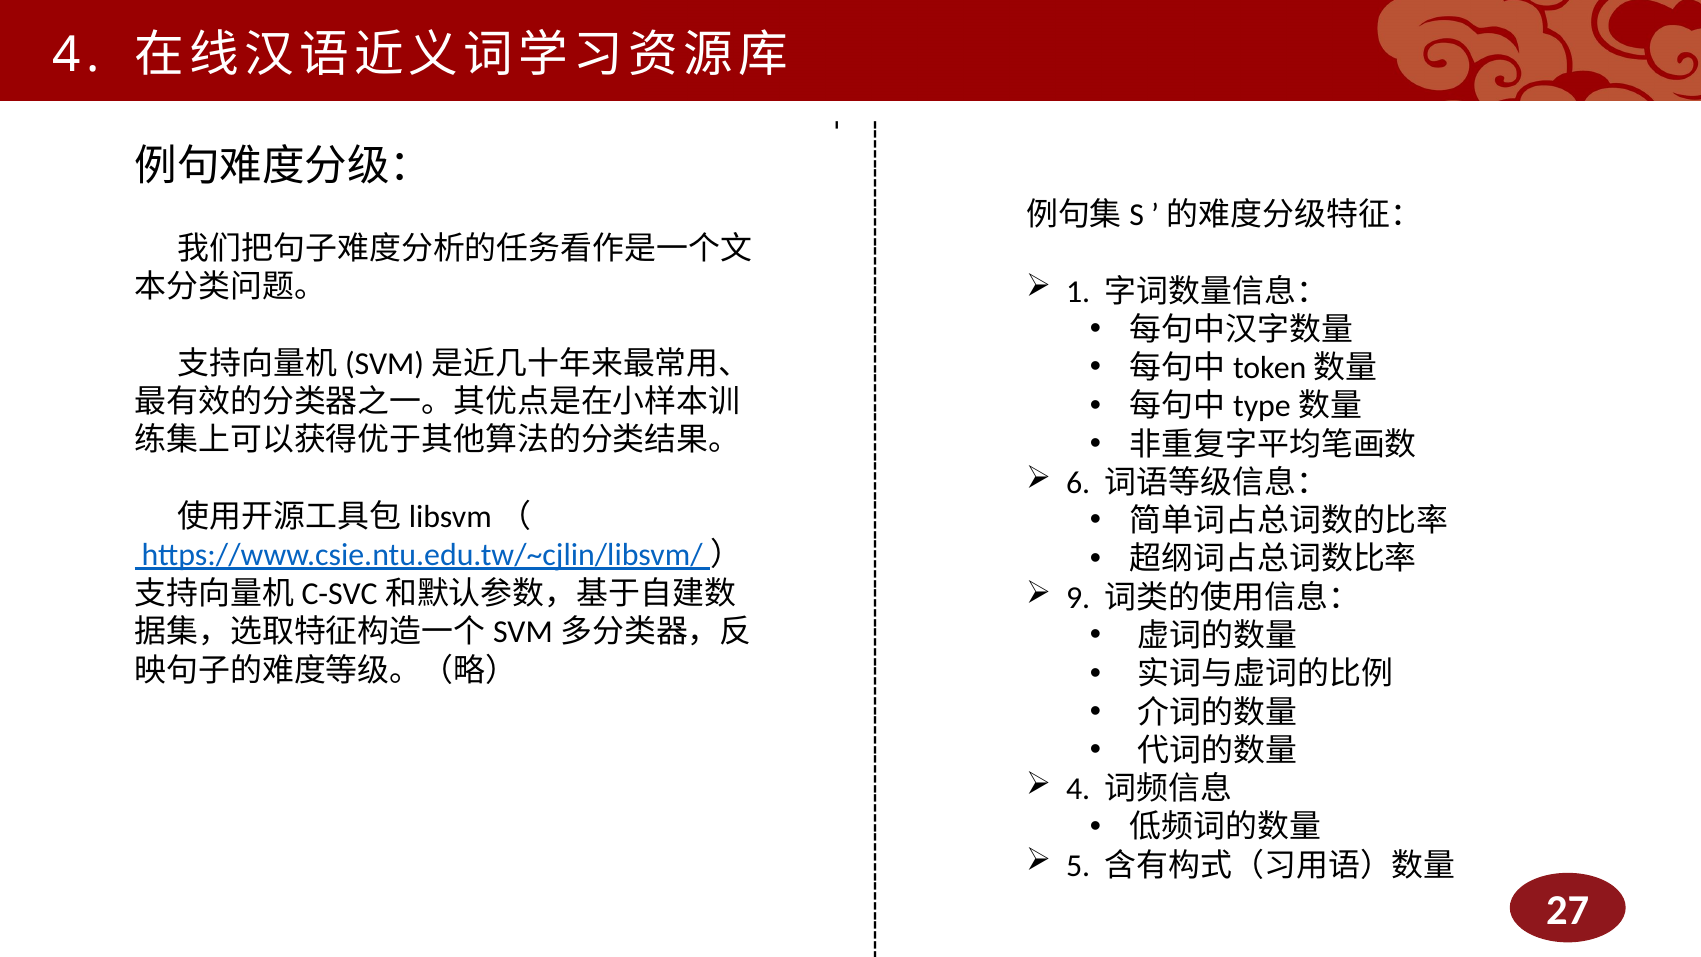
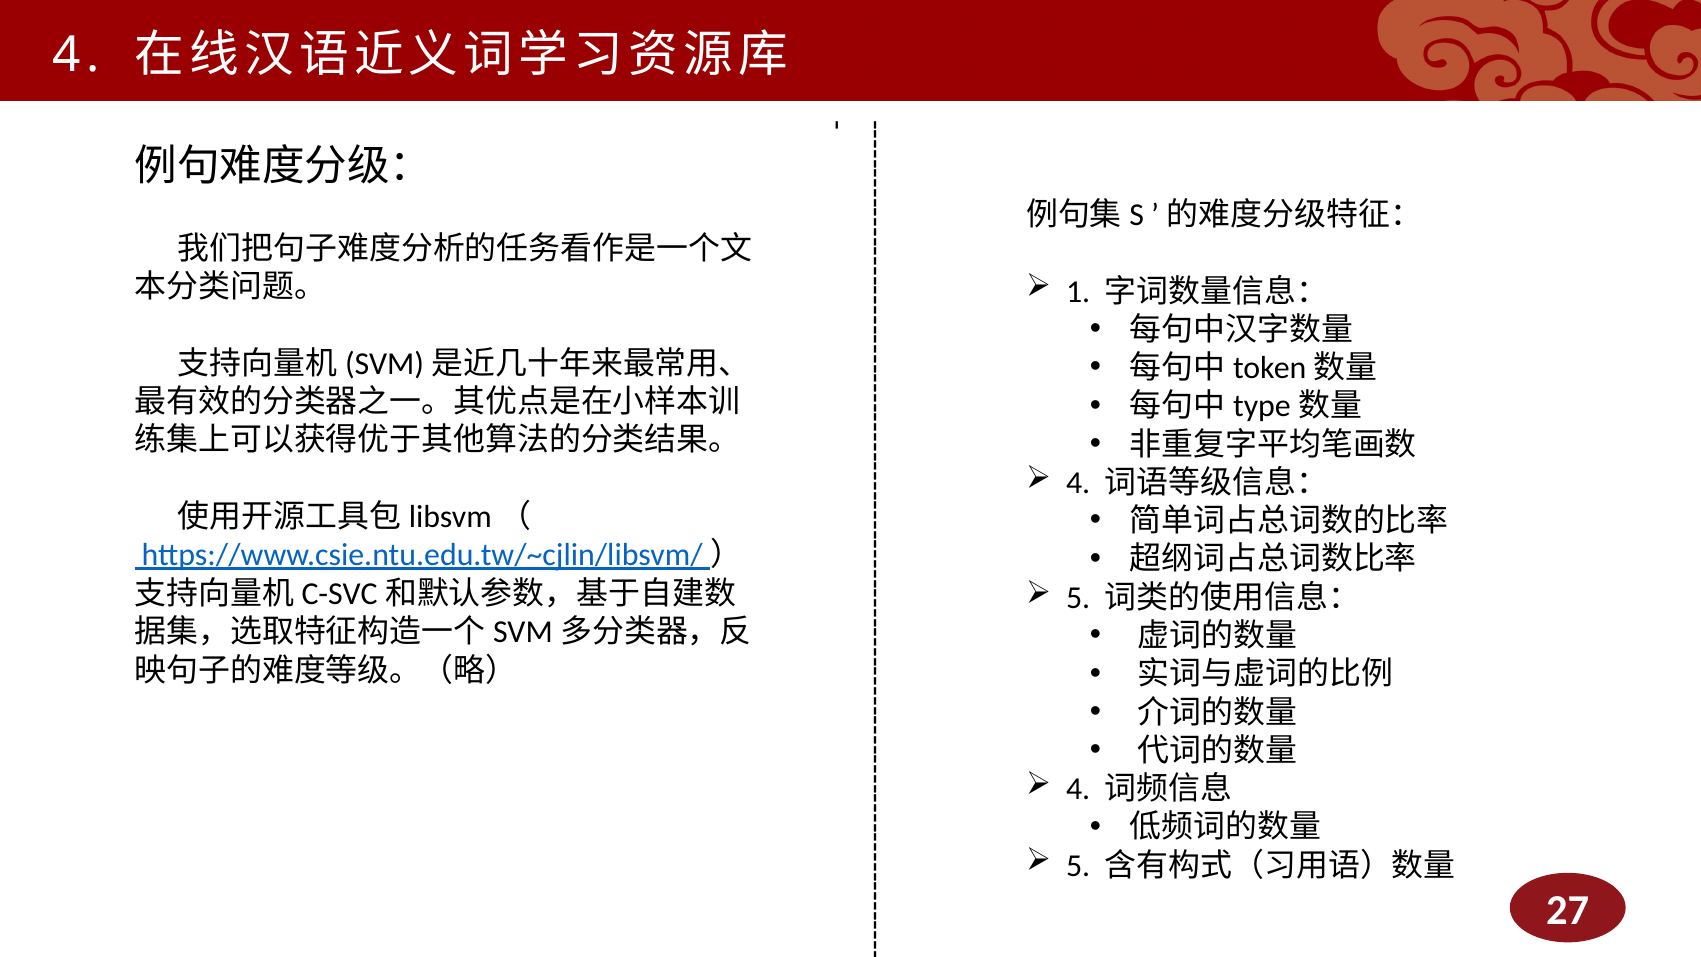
6 at (1078, 483): 6 -> 4
9 at (1078, 598): 9 -> 5
